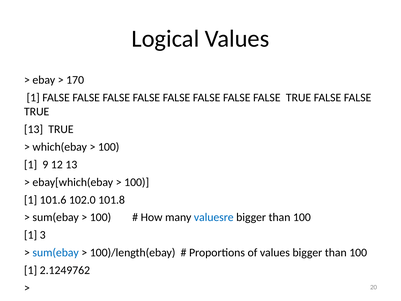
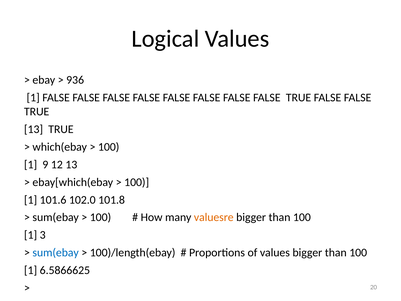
170: 170 -> 936
valuesre colour: blue -> orange
2.1249762: 2.1249762 -> 6.5866625
